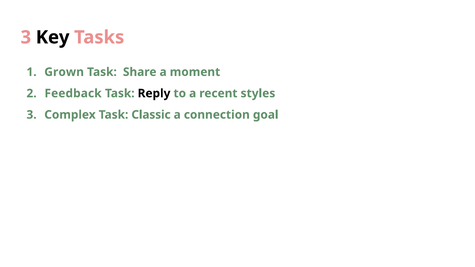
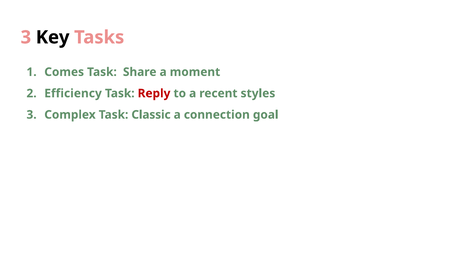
Grown: Grown -> Comes
Feedback: Feedback -> Efficiency
Reply colour: black -> red
